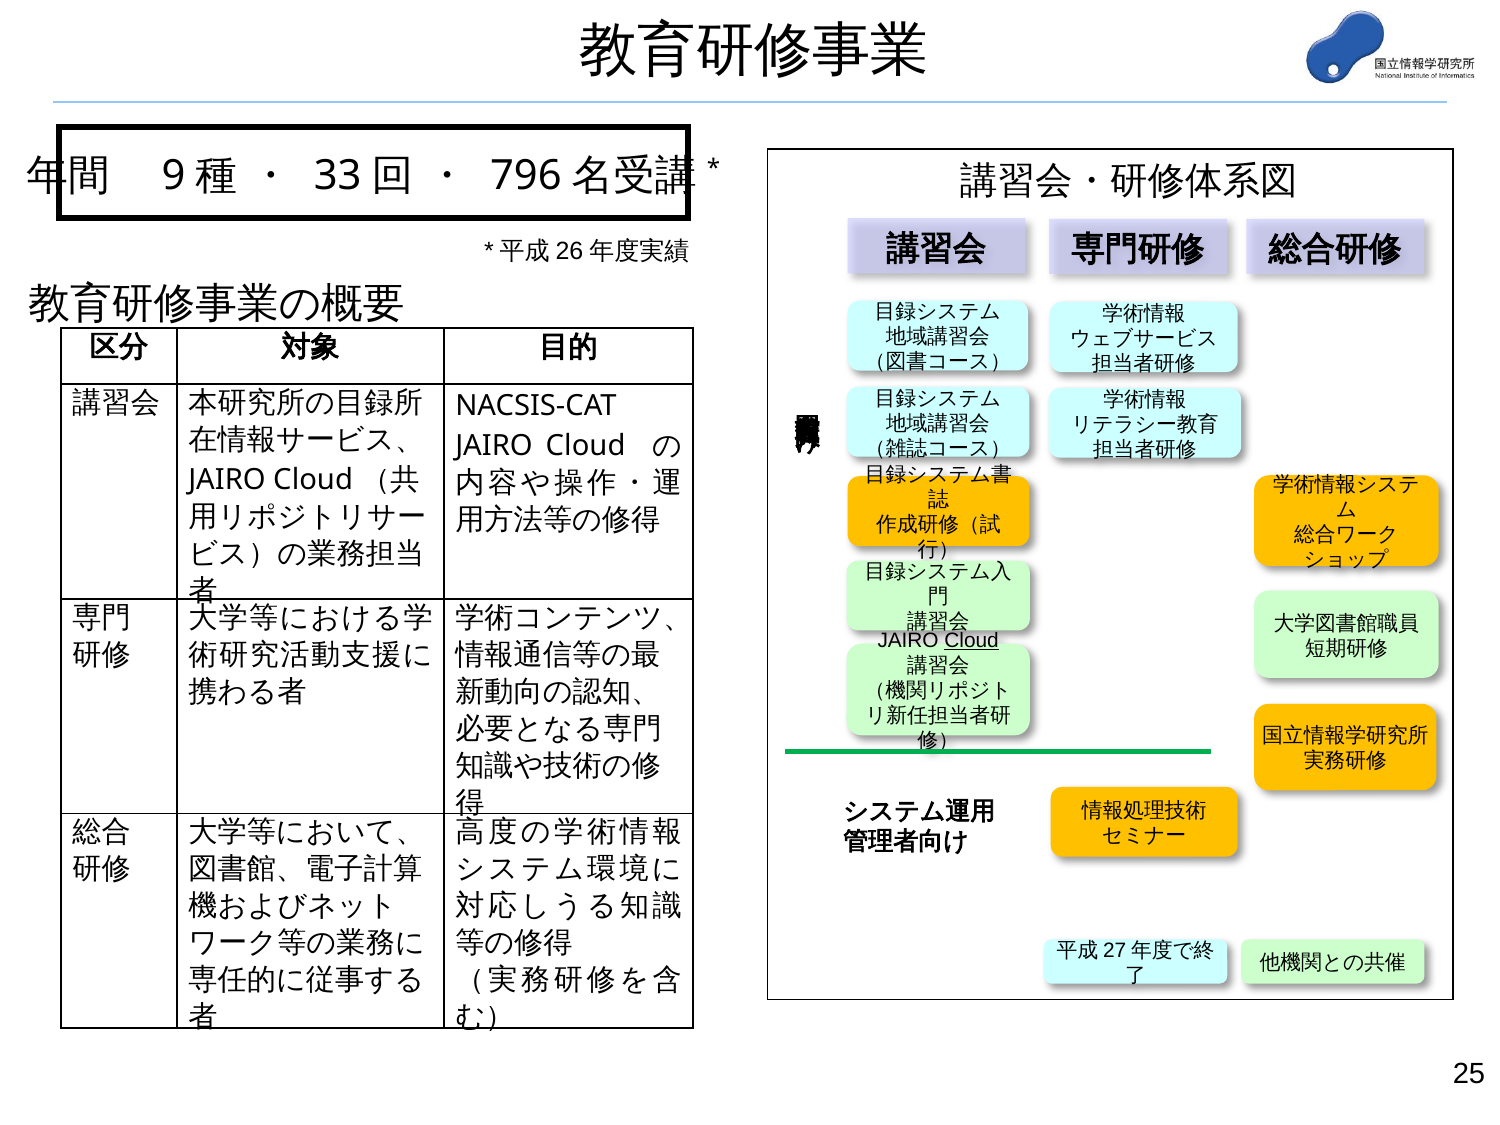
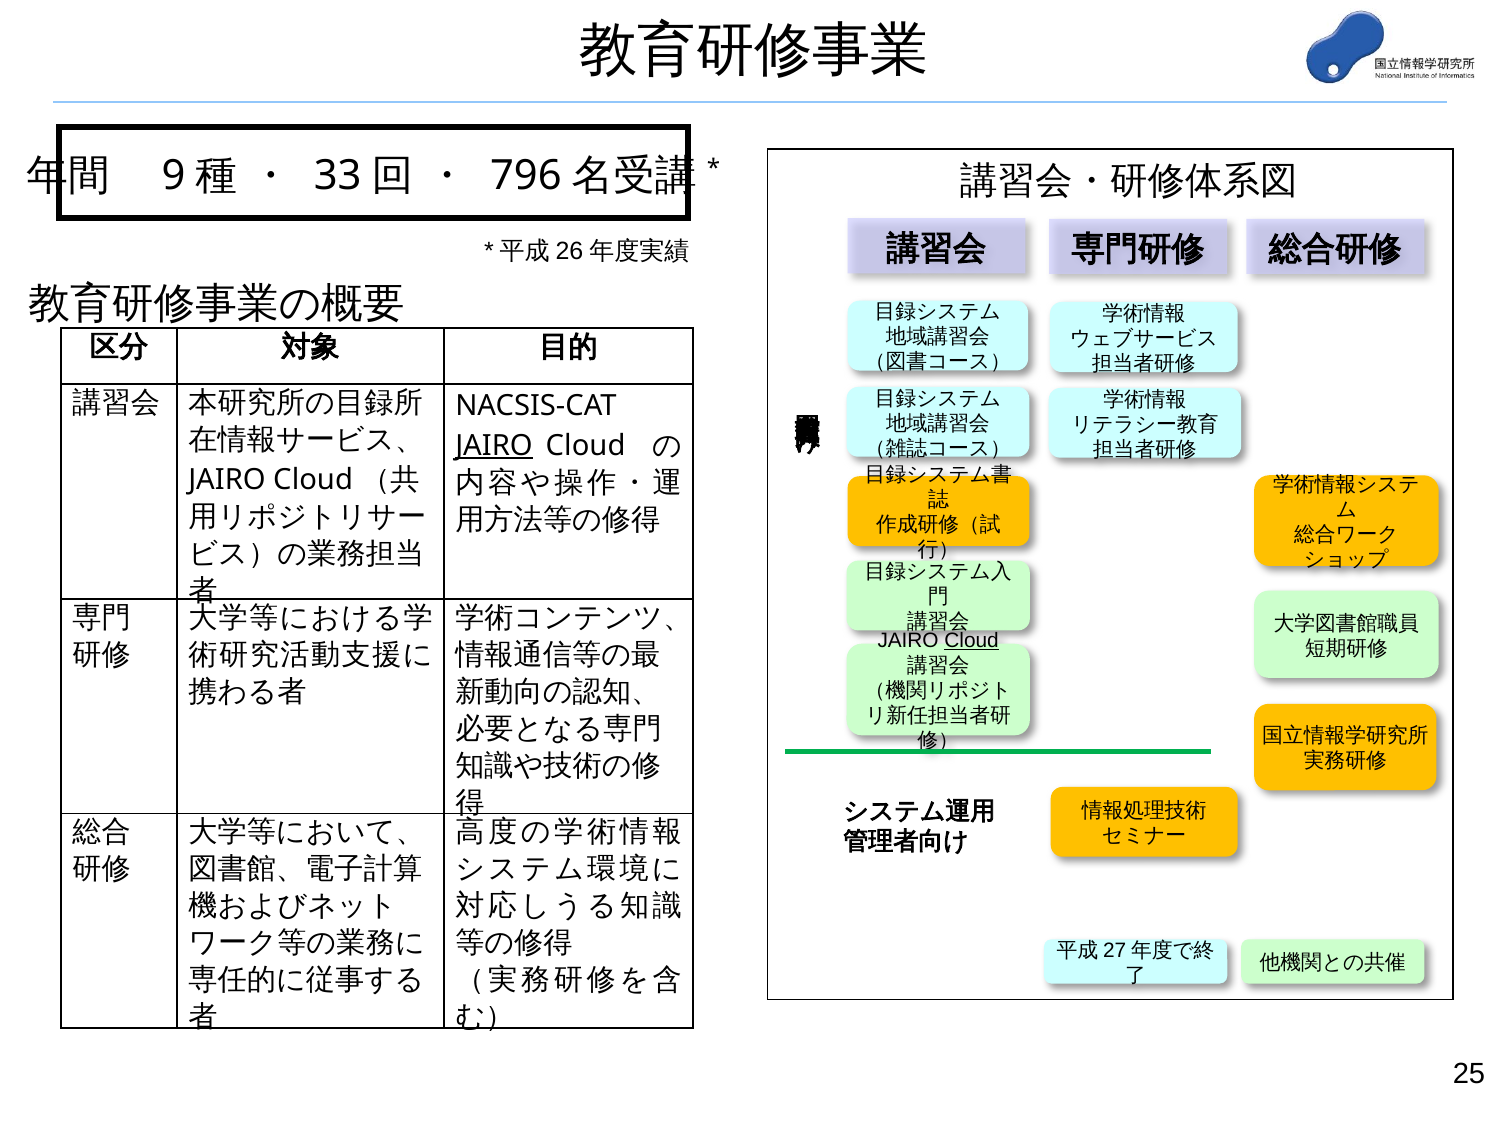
JAIRO at (494, 446) underline: none -> present
